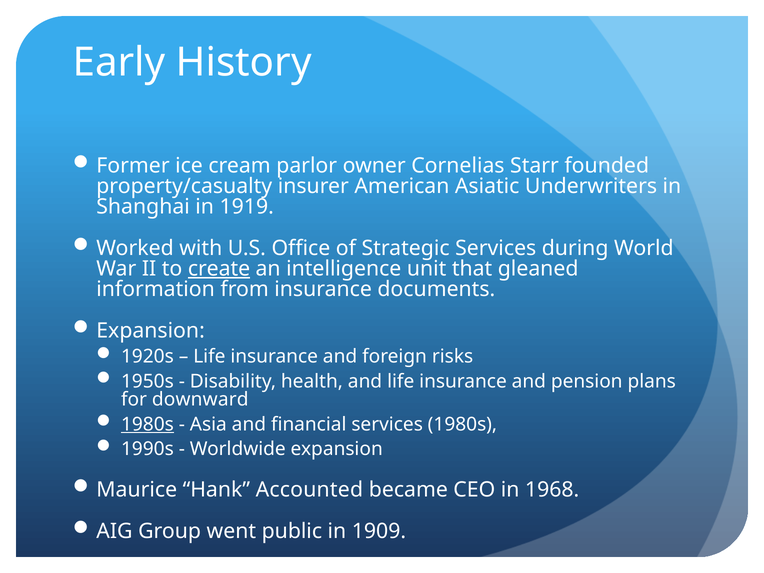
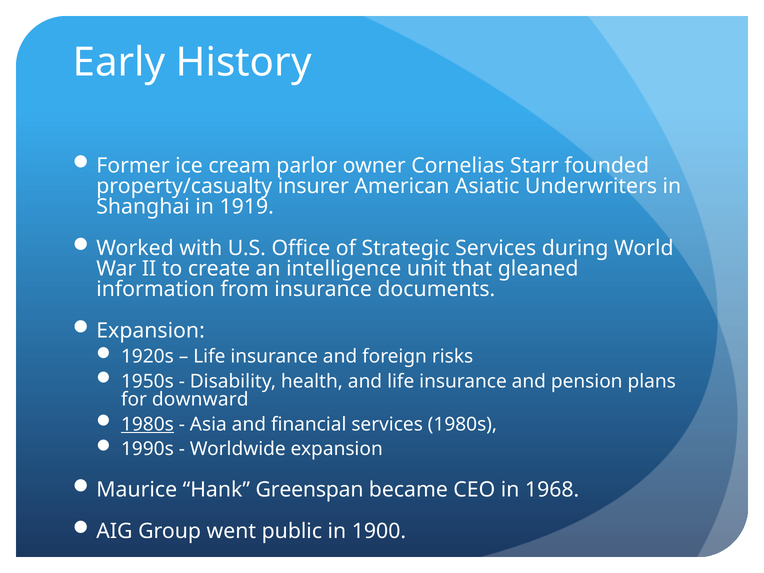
create underline: present -> none
Accounted: Accounted -> Greenspan
1909: 1909 -> 1900
